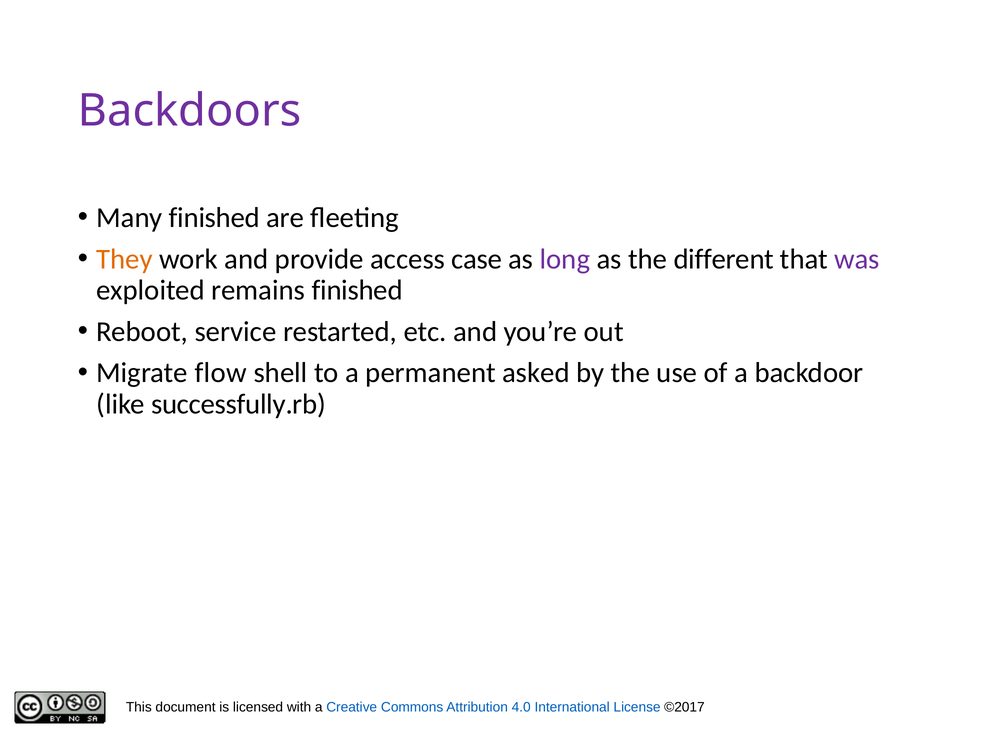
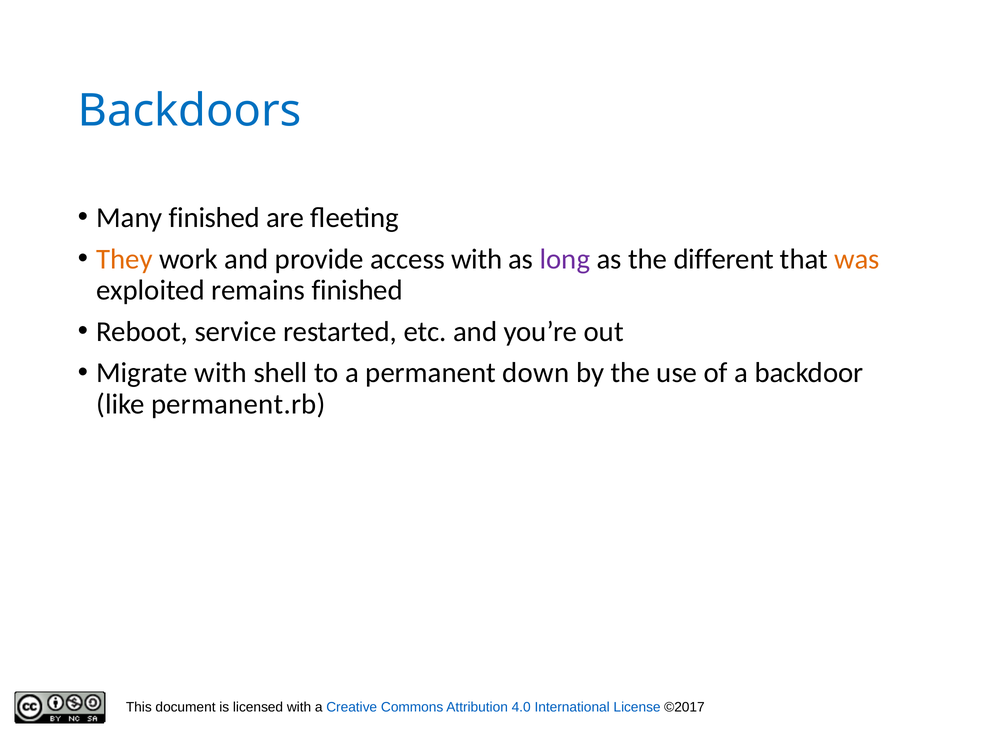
Backdoors colour: purple -> blue
access case: case -> with
was colour: purple -> orange
Migrate flow: flow -> with
asked: asked -> down
successfully.rb: successfully.rb -> permanent.rb
